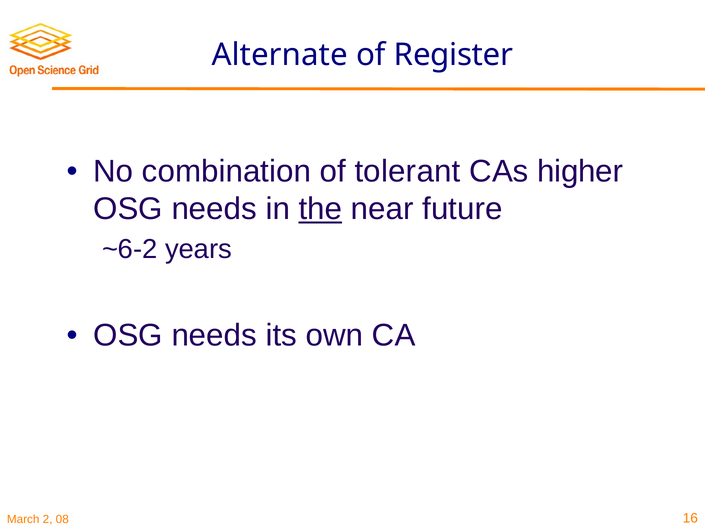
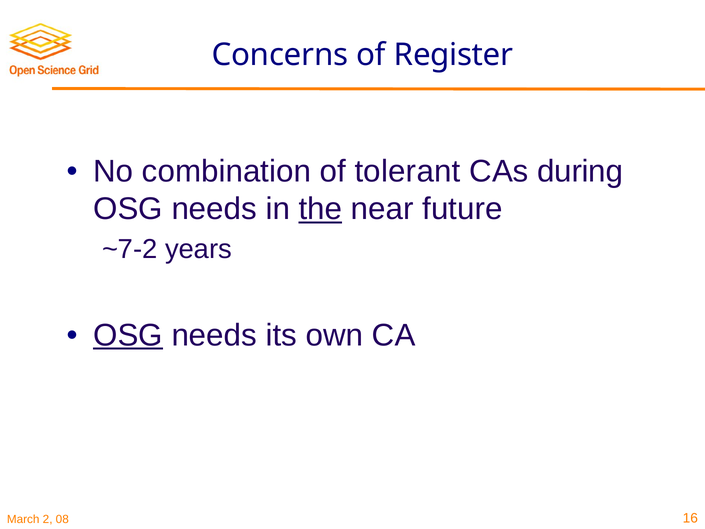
Alternate: Alternate -> Concerns
higher: higher -> during
~6-2: ~6-2 -> ~7-2
OSG at (128, 335) underline: none -> present
